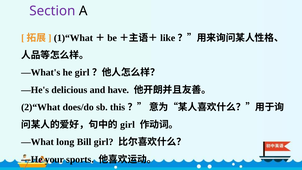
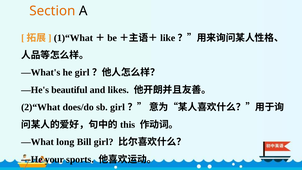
Section colour: purple -> orange
delicious: delicious -> beautiful
have: have -> likes
sb this: this -> girl
girl at (128, 125): girl -> this
